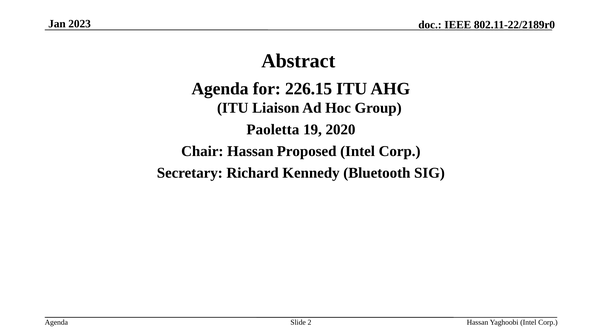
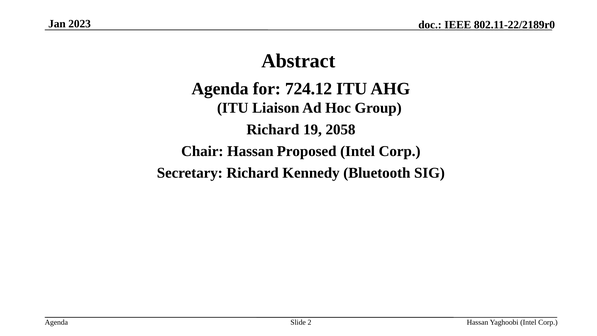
226.15: 226.15 -> 724.12
Paoletta at (273, 129): Paoletta -> Richard
2020: 2020 -> 2058
